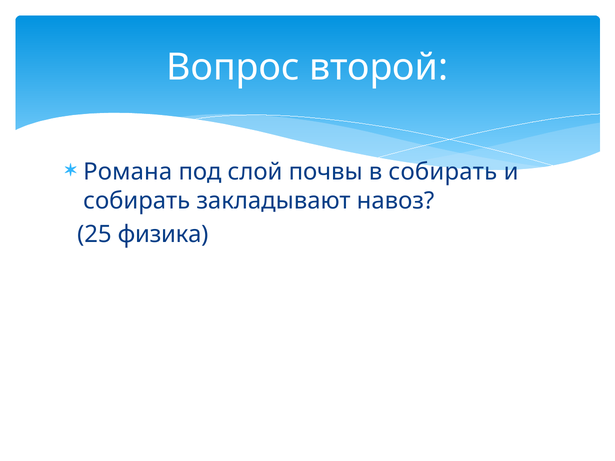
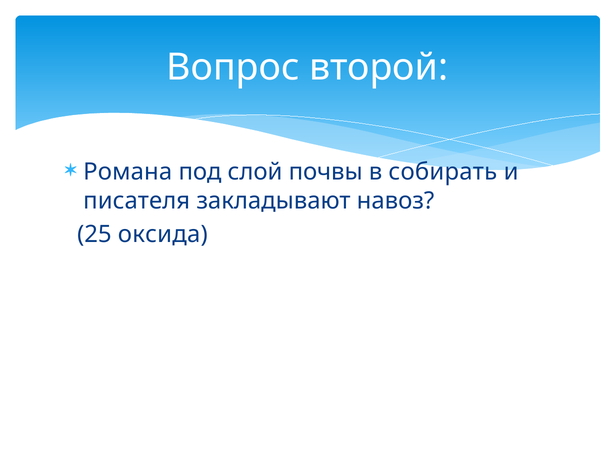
собирать at (137, 201): собирать -> писателя
физика: физика -> оксида
